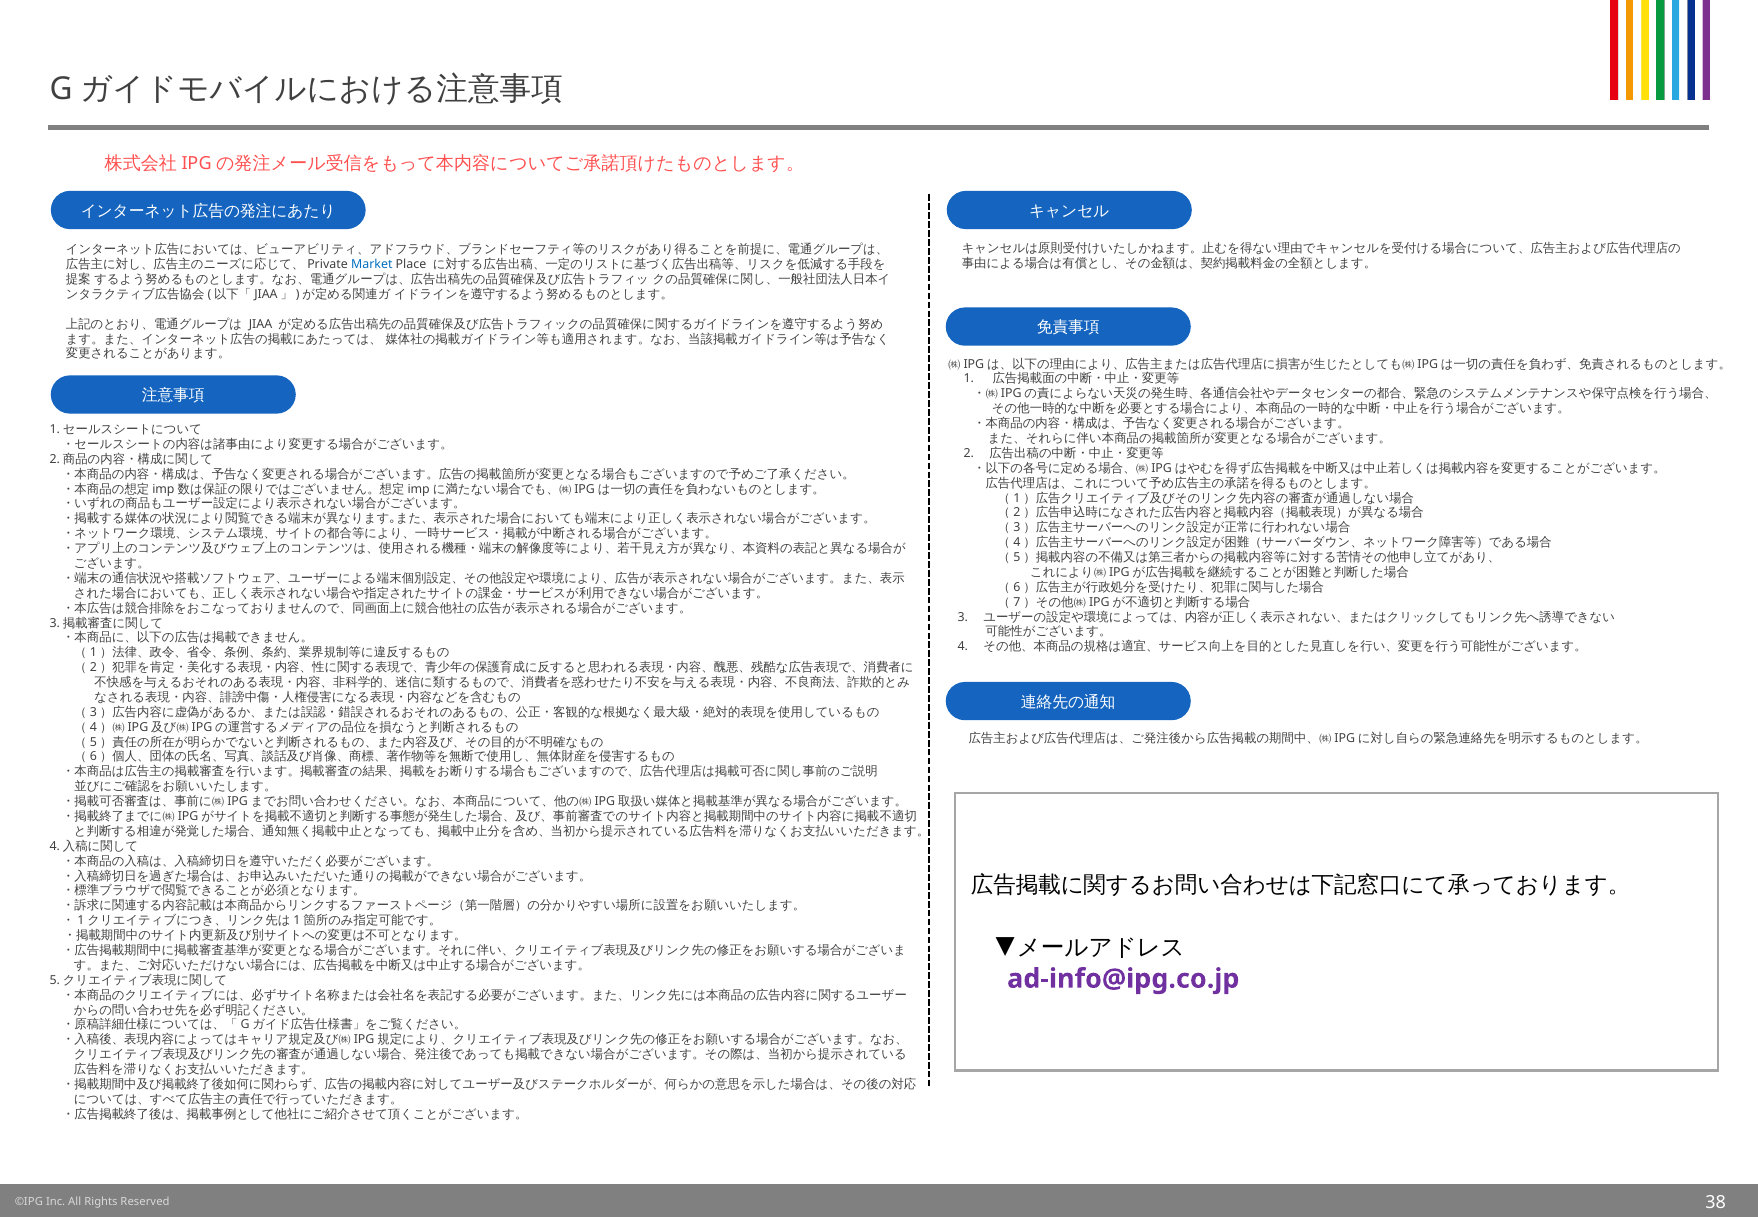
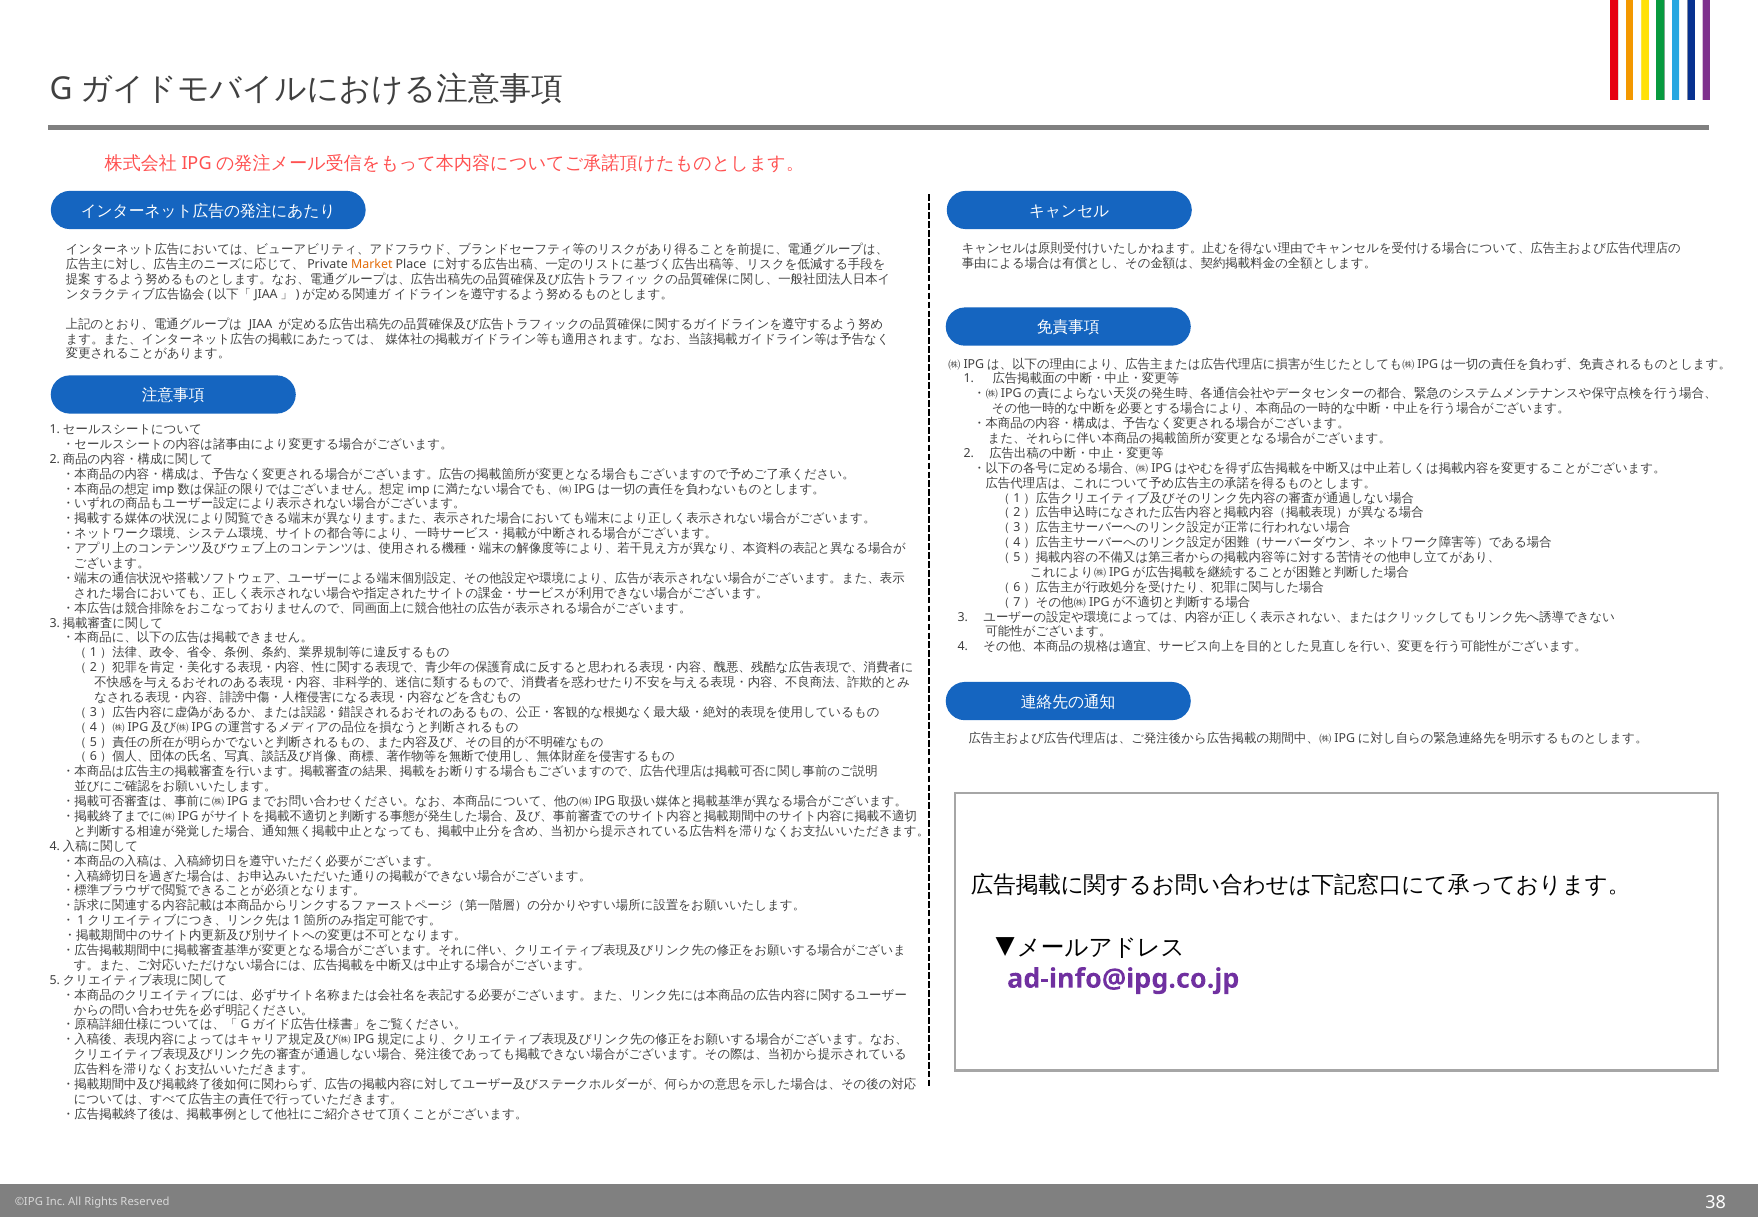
Market colour: blue -> orange
